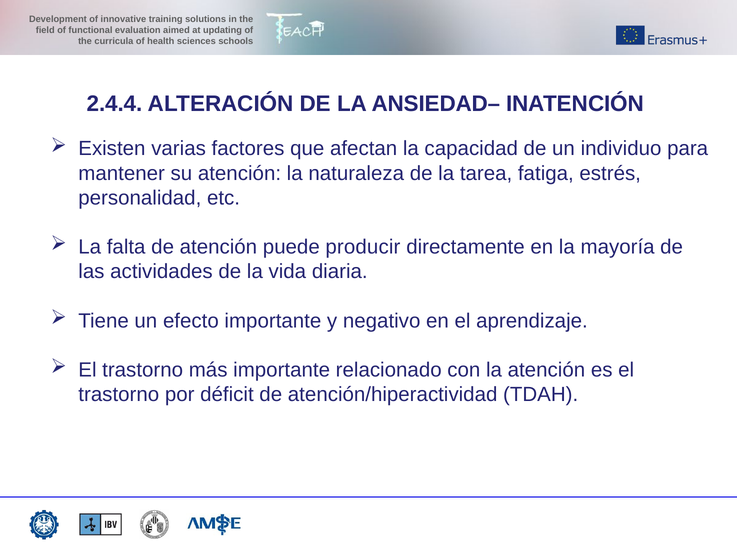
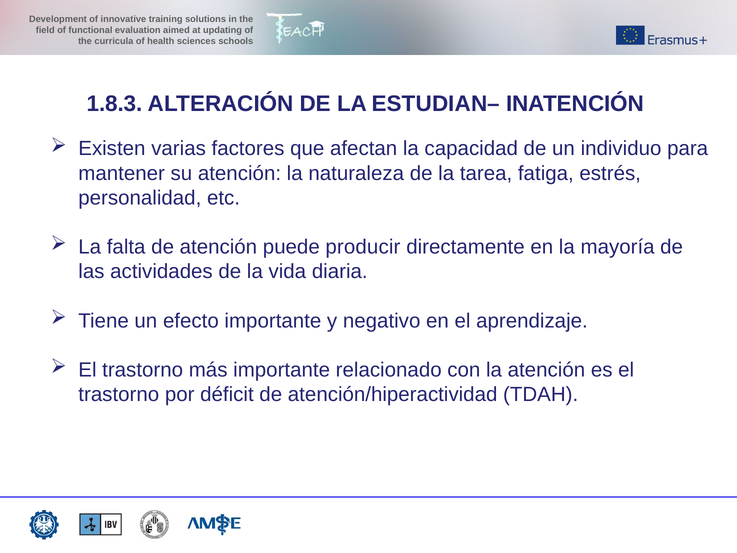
2.4.4: 2.4.4 -> 1.8.3
ANSIEDAD–: ANSIEDAD– -> ESTUDIAN–
